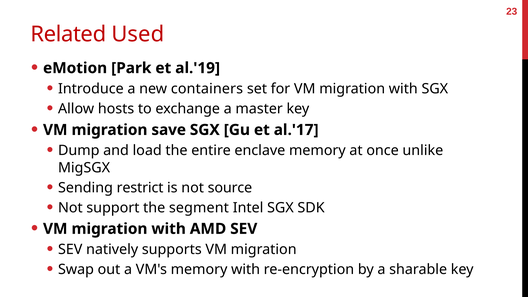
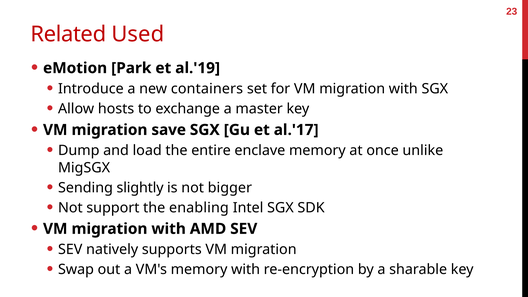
restrict: restrict -> slightly
source: source -> bigger
segment: segment -> enabling
